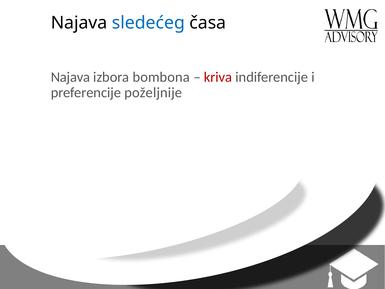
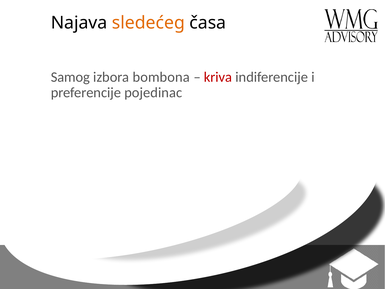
sledećeg colour: blue -> orange
Najava at (70, 77): Najava -> Samog
poželjnije: poželjnije -> pojedinac
